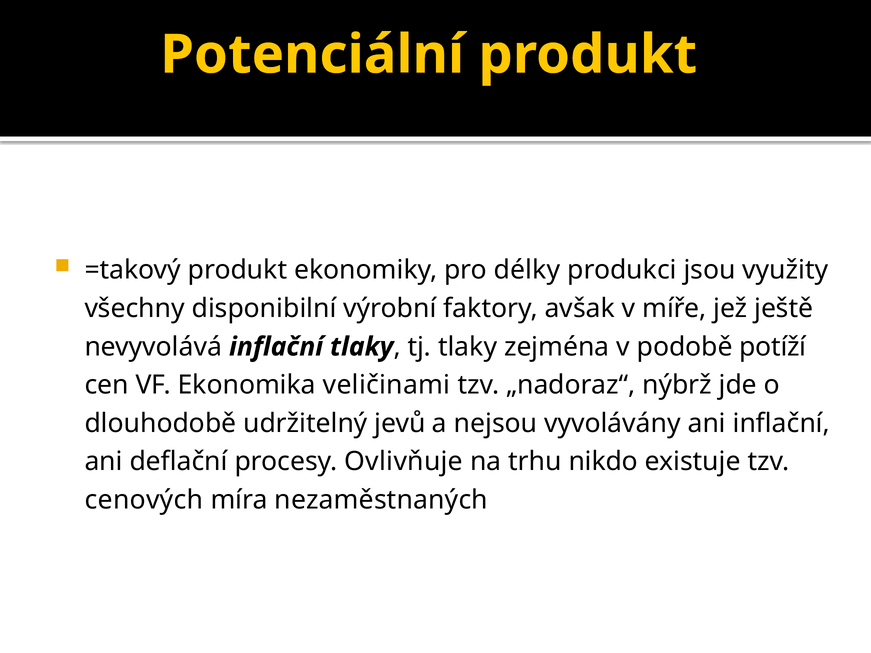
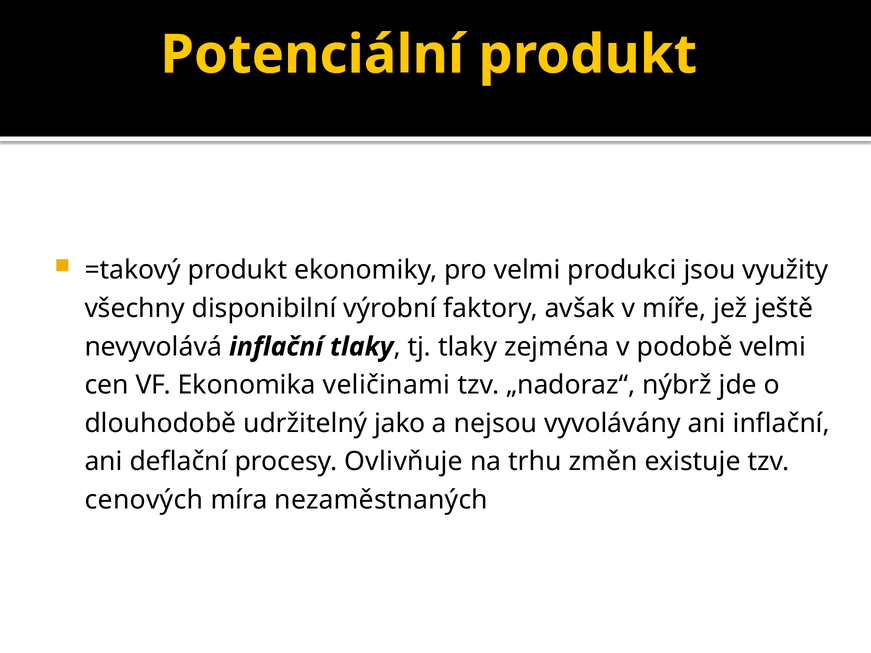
pro délky: délky -> velmi
podobě potíží: potíží -> velmi
jevů: jevů -> jako
nikdo: nikdo -> změn
